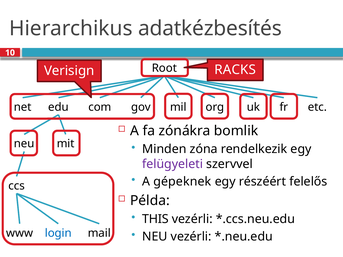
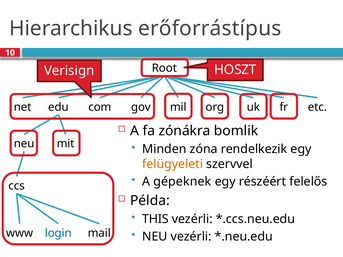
adatkézbesítés: adatkézbesítés -> erőforrástípus
RACKS: RACKS -> HOSZT
felügyeleti colour: purple -> orange
